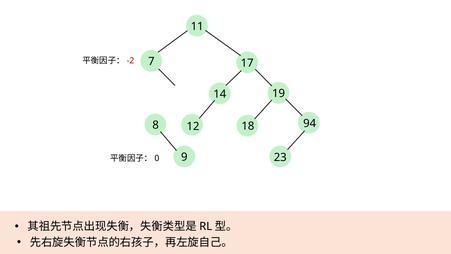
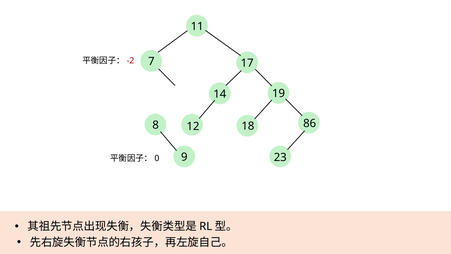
94: 94 -> 86
